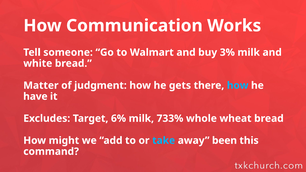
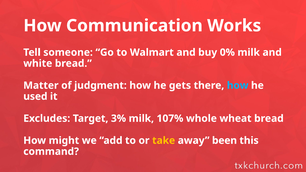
3%: 3% -> 0%
have: have -> used
6%: 6% -> 3%
733%: 733% -> 107%
take colour: light blue -> yellow
